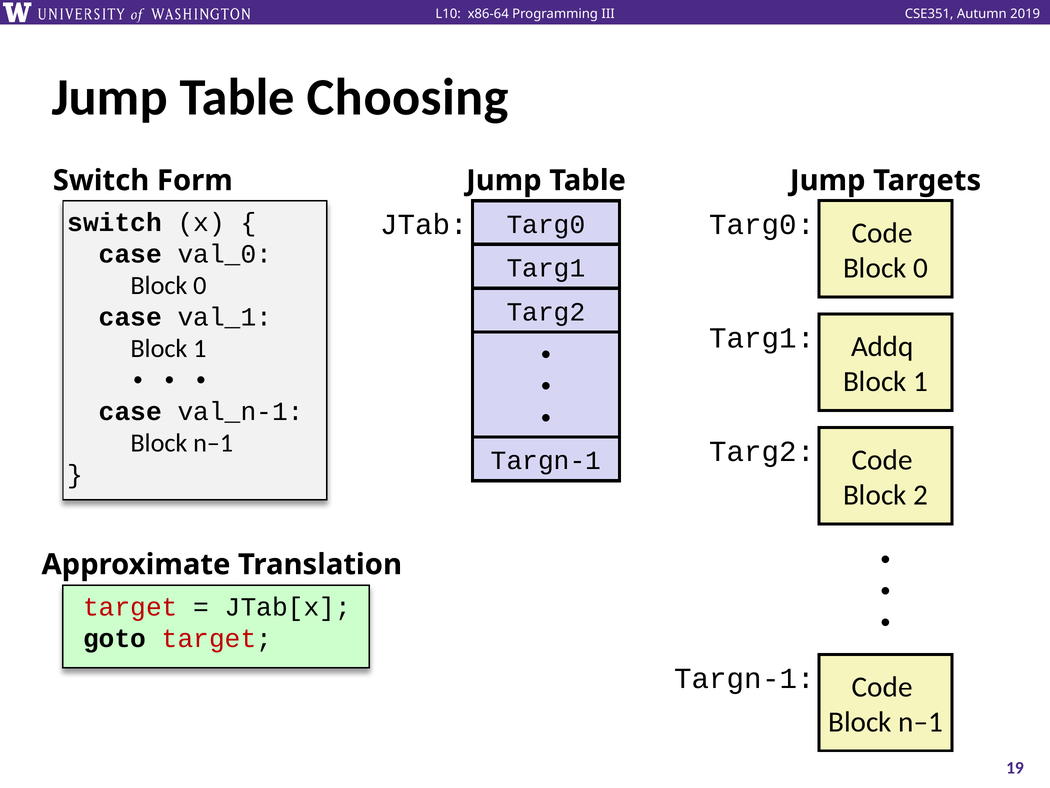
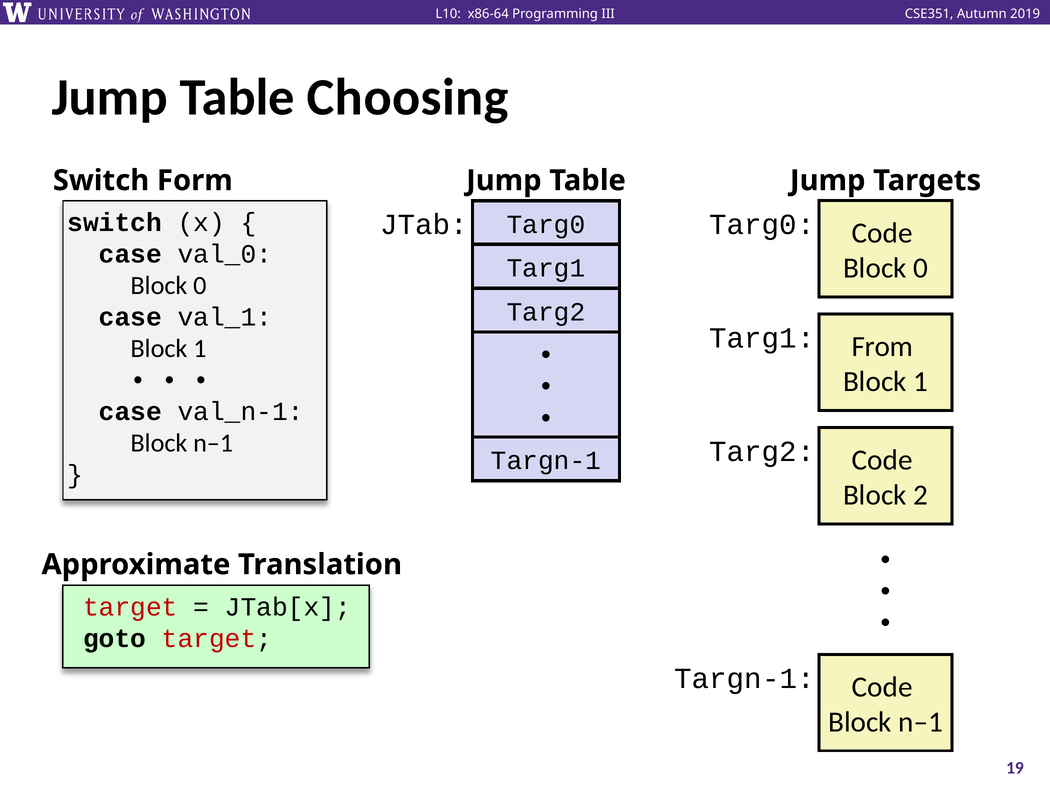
Addq: Addq -> From
